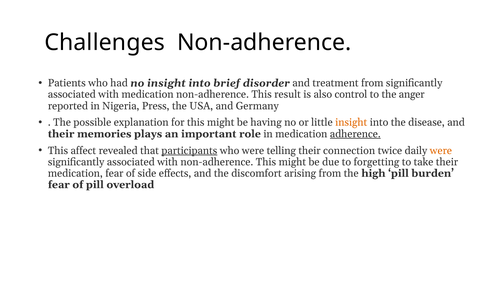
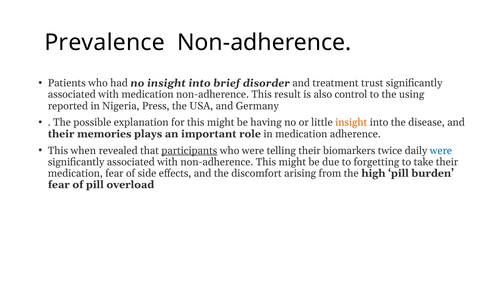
Challenges: Challenges -> Prevalence
treatment from: from -> trust
anger: anger -> using
adherence underline: present -> none
affect: affect -> when
connection: connection -> biomarkers
were at (441, 150) colour: orange -> blue
